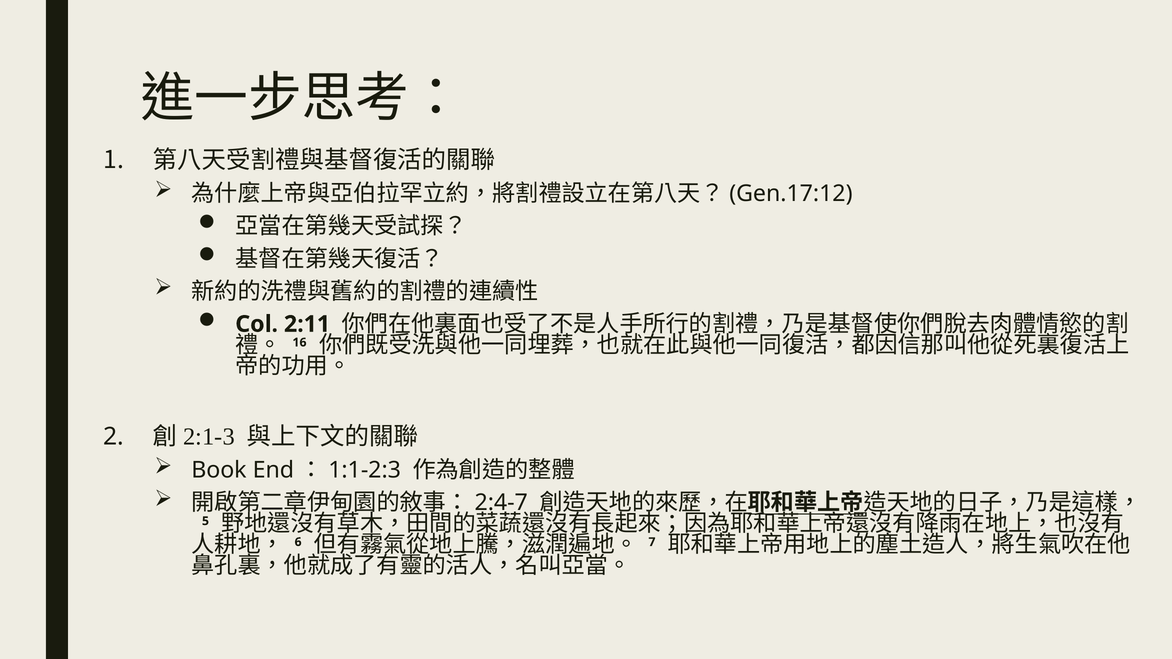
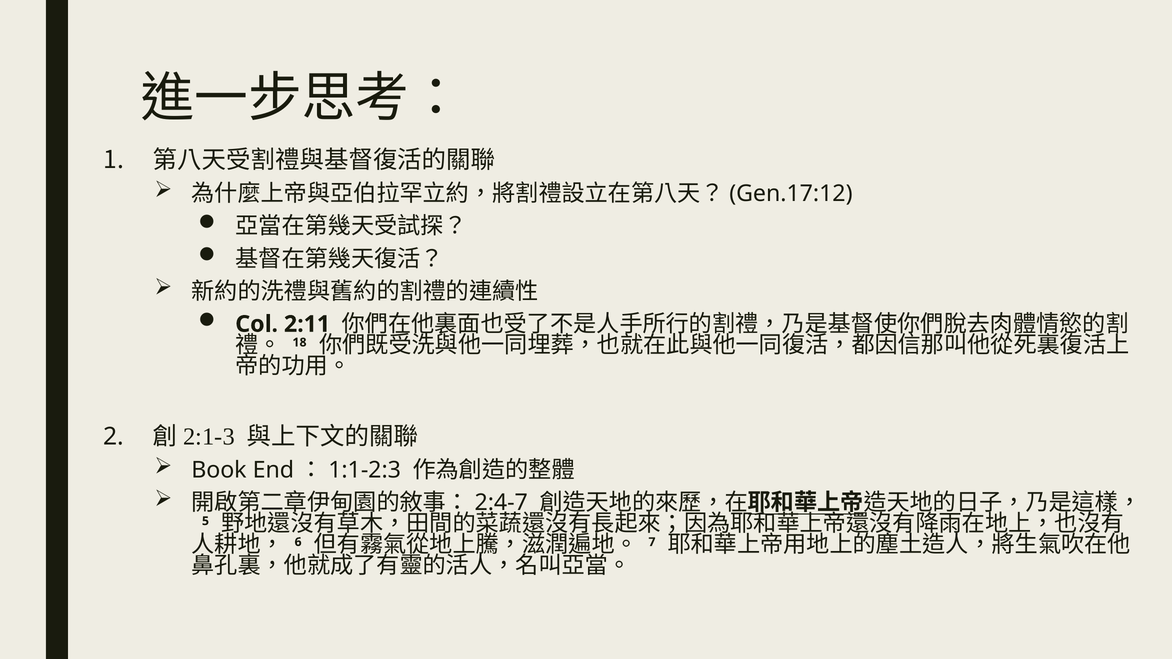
16: 16 -> 18
